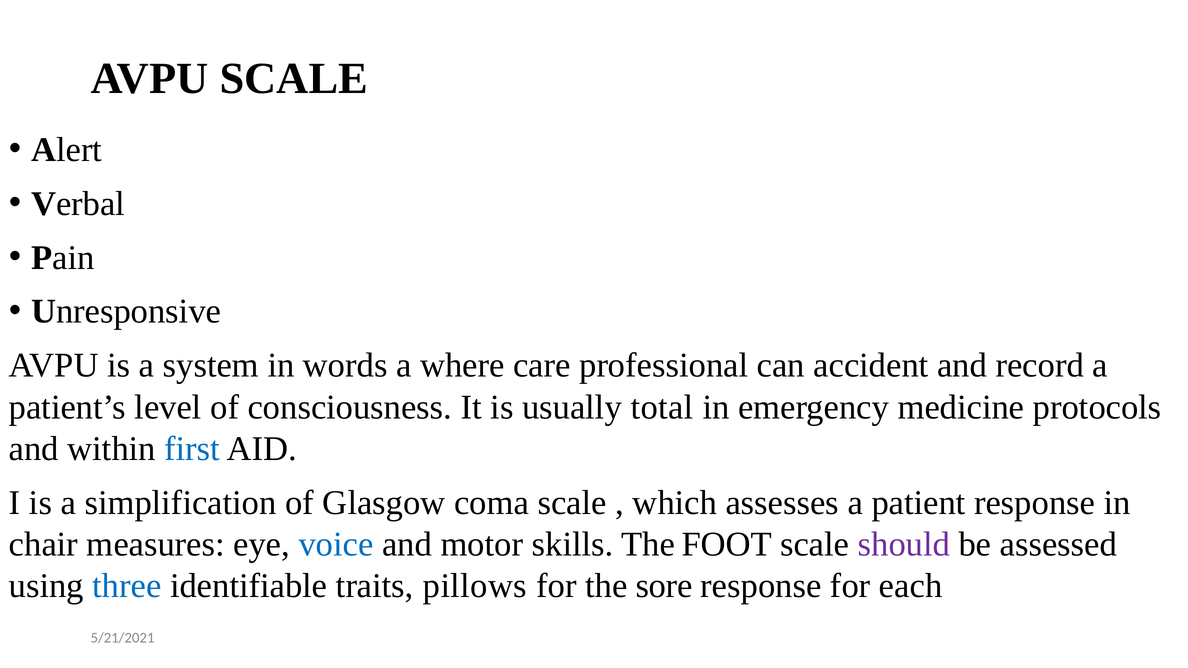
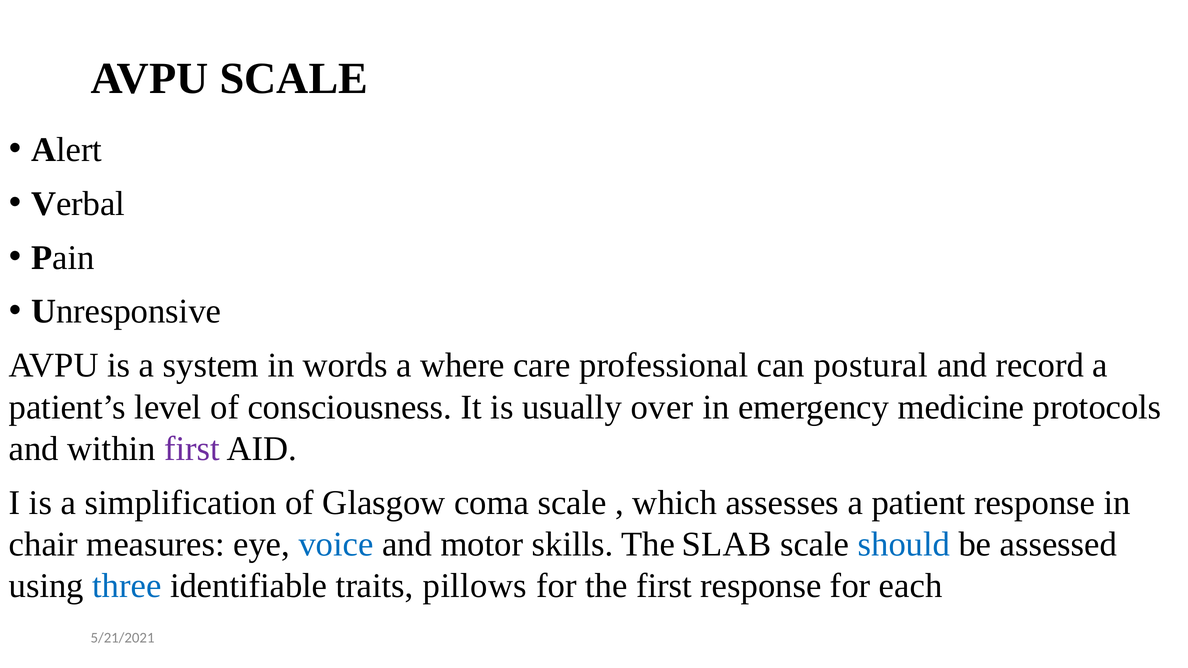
accident: accident -> postural
total: total -> over
first at (192, 449) colour: blue -> purple
FOOT: FOOT -> SLAB
should colour: purple -> blue
the sore: sore -> first
